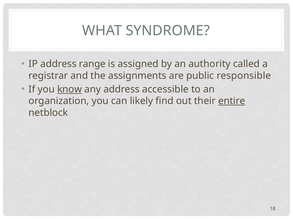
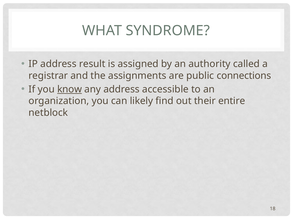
range: range -> result
responsible: responsible -> connections
entire underline: present -> none
